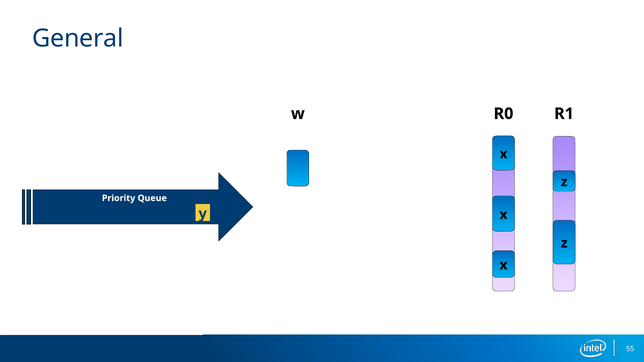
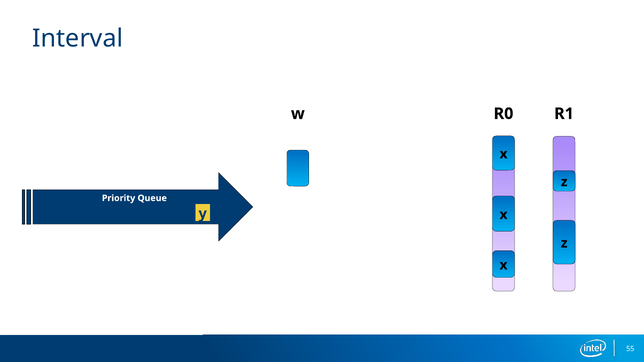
General: General -> Interval
